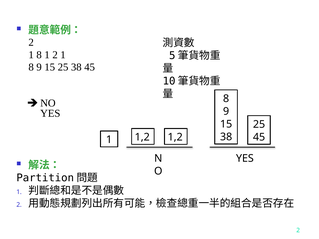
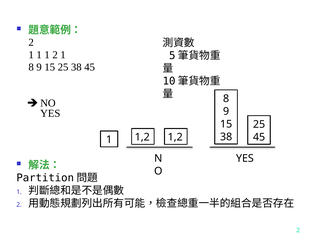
8 at (39, 55): 8 -> 1
